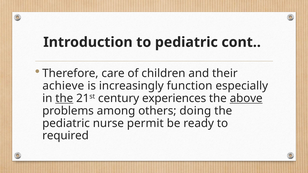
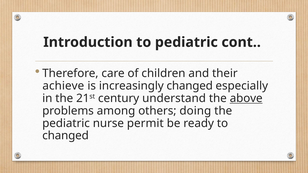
increasingly function: function -> changed
the at (64, 98) underline: present -> none
experiences: experiences -> understand
required at (65, 136): required -> changed
